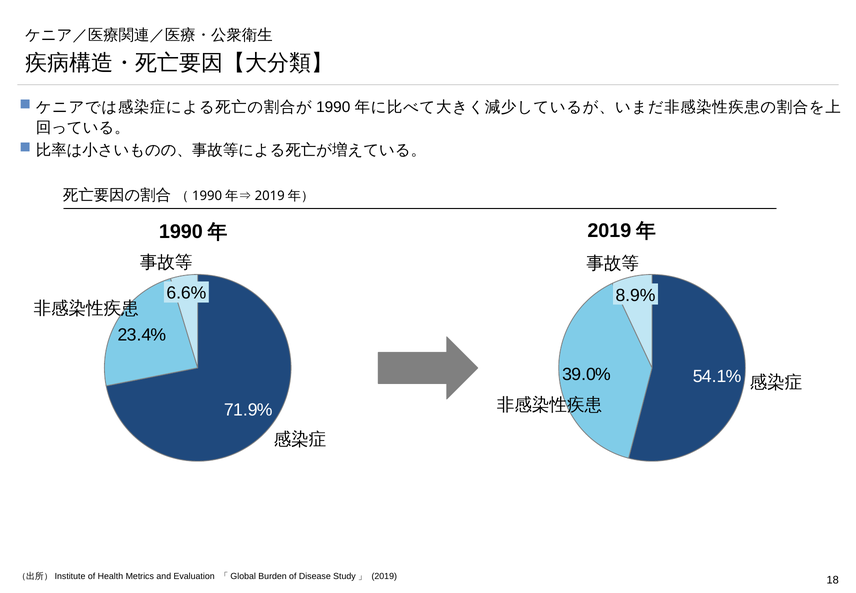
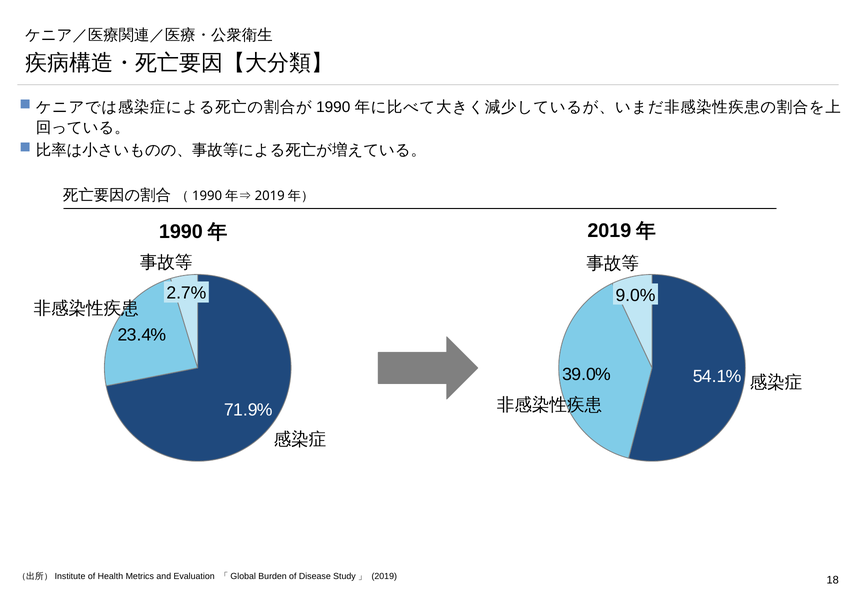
6.6%: 6.6% -> 2.7%
8.9%: 8.9% -> 9.0%
